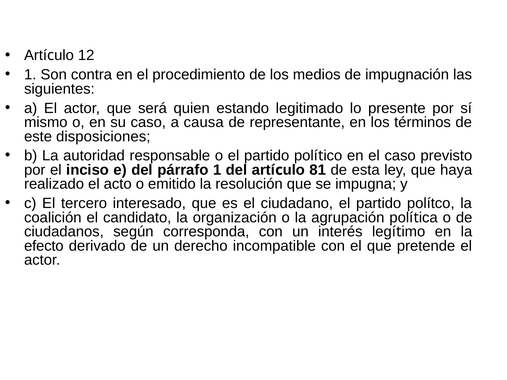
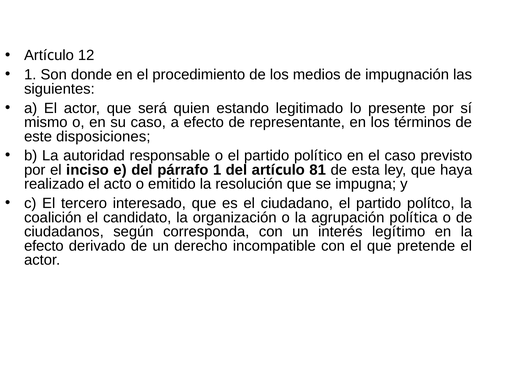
contra: contra -> donde
a causa: causa -> efecto
